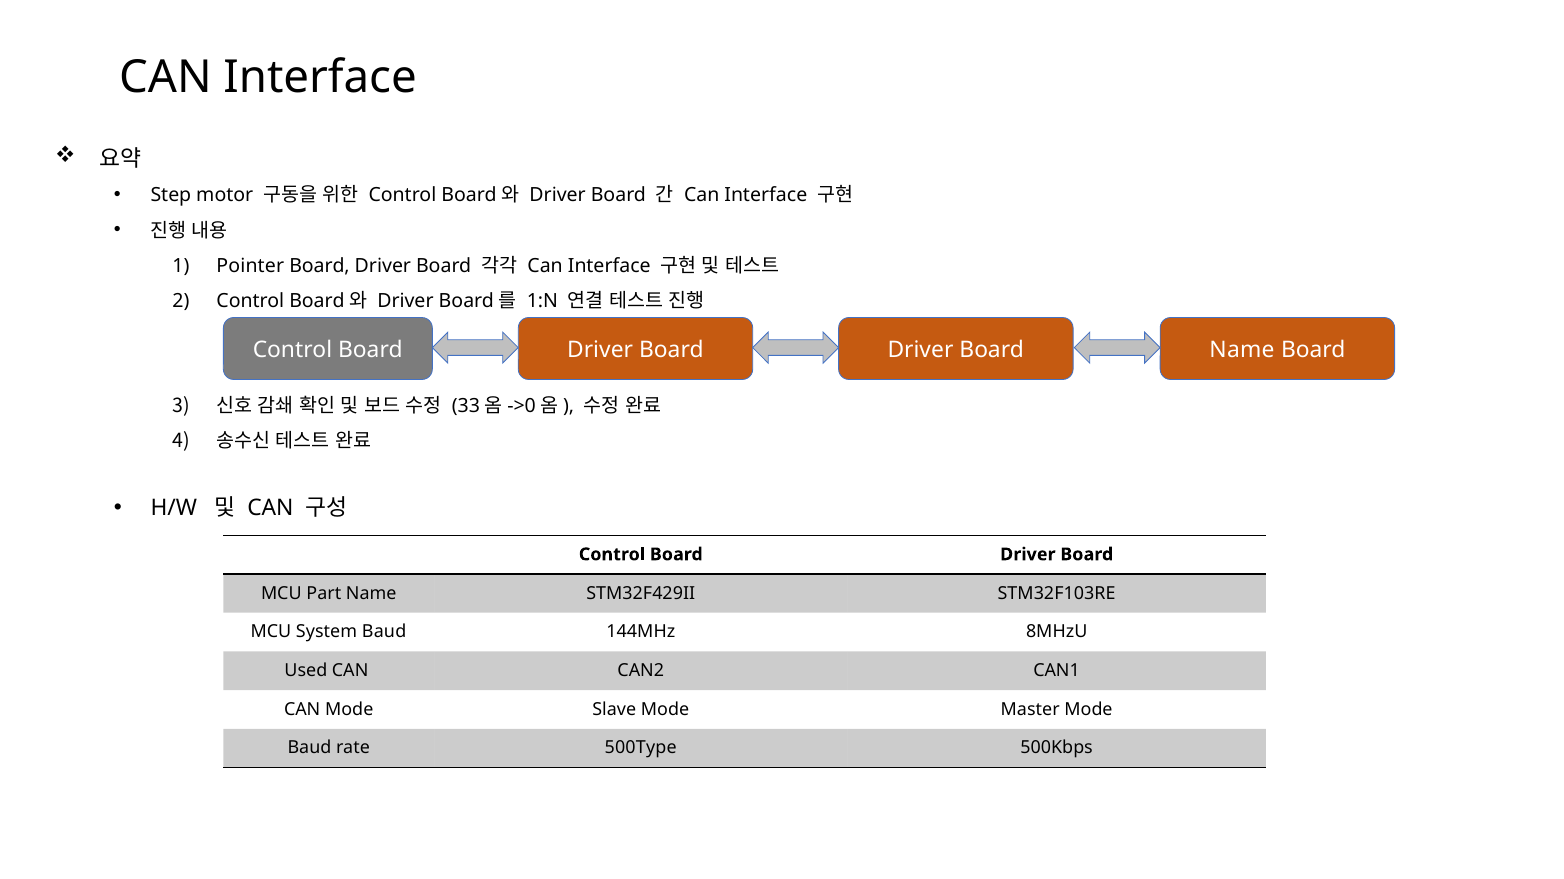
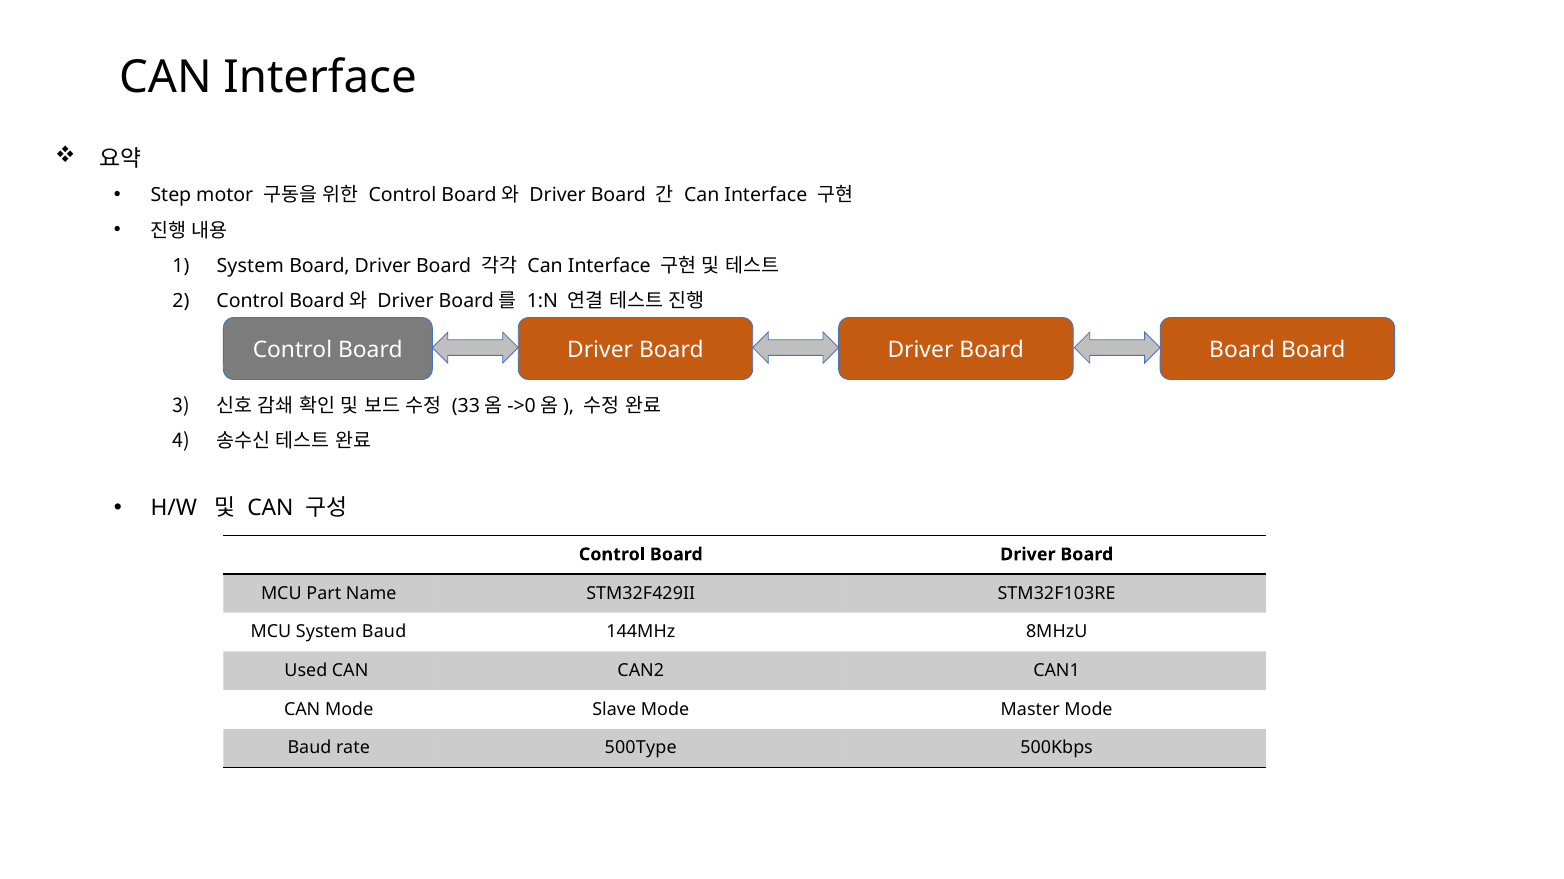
Pointer at (250, 266): Pointer -> System
Driver Board Name: Name -> Board
